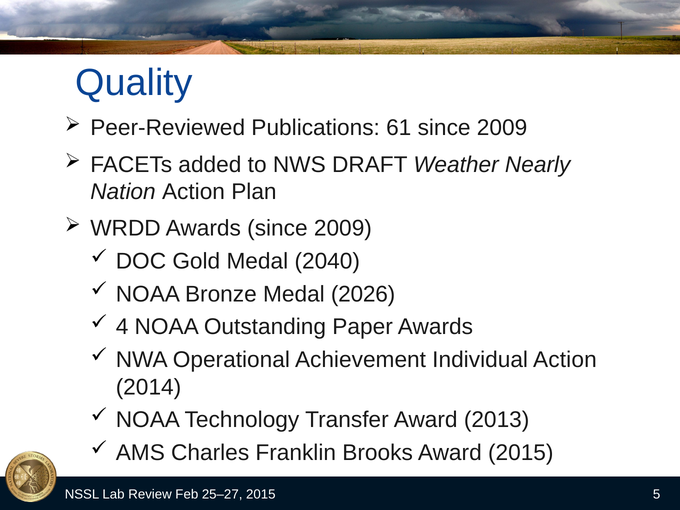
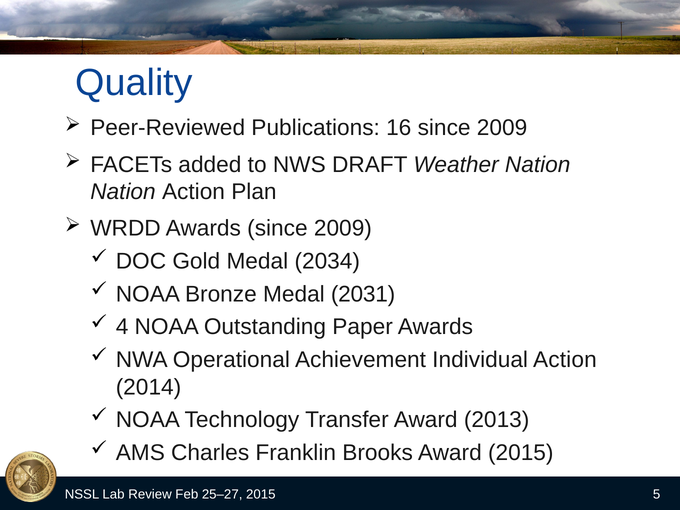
61: 61 -> 16
Weather Nearly: Nearly -> Nation
2040: 2040 -> 2034
2026: 2026 -> 2031
